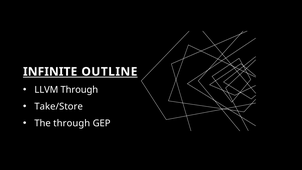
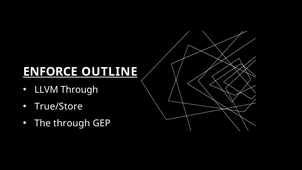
INFINITE: INFINITE -> ENFORCE
Take/Store: Take/Store -> True/Store
